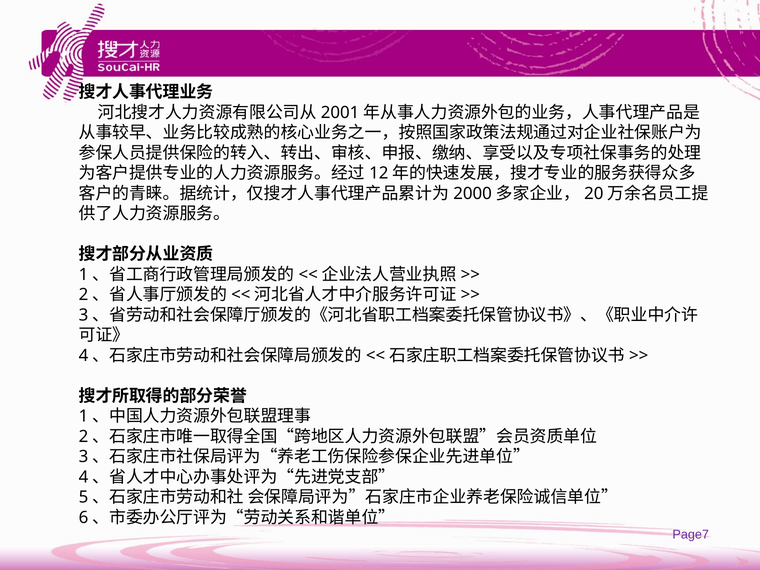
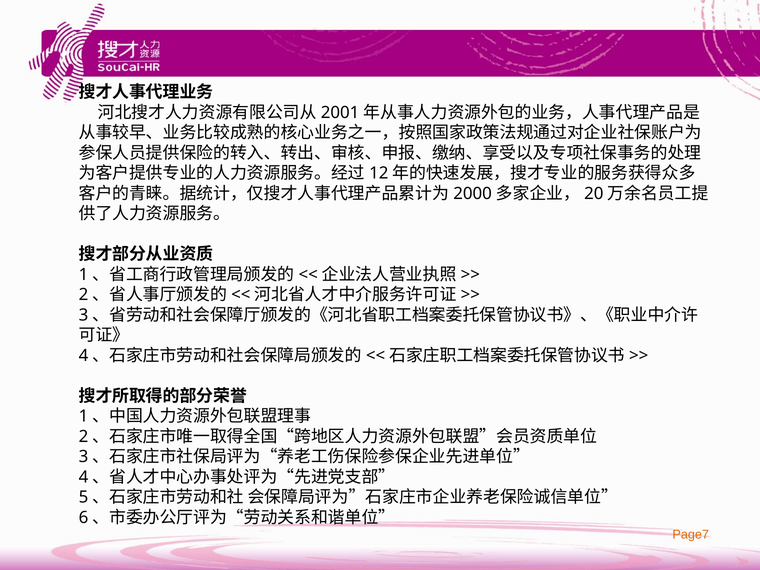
Page7 colour: purple -> orange
